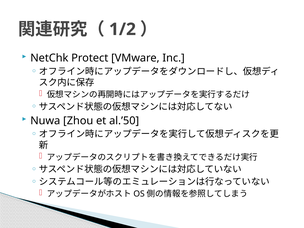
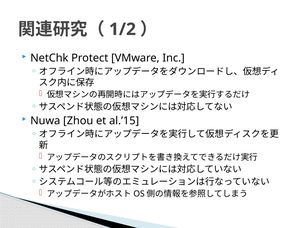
al.’50: al.’50 -> al.’15
